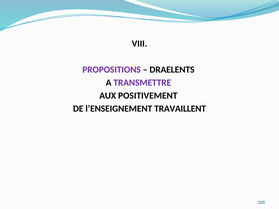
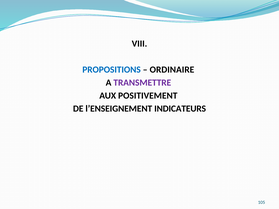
PROPOSITIONS colour: purple -> blue
DRAELENTS: DRAELENTS -> ORDINAIRE
TRAVAILLENT: TRAVAILLENT -> INDICATEURS
